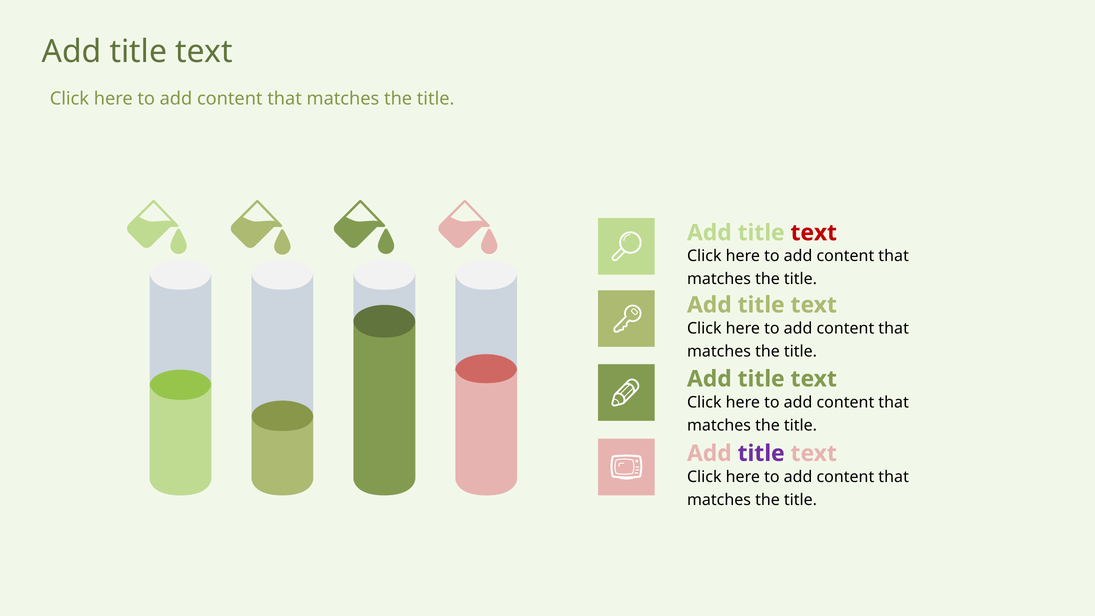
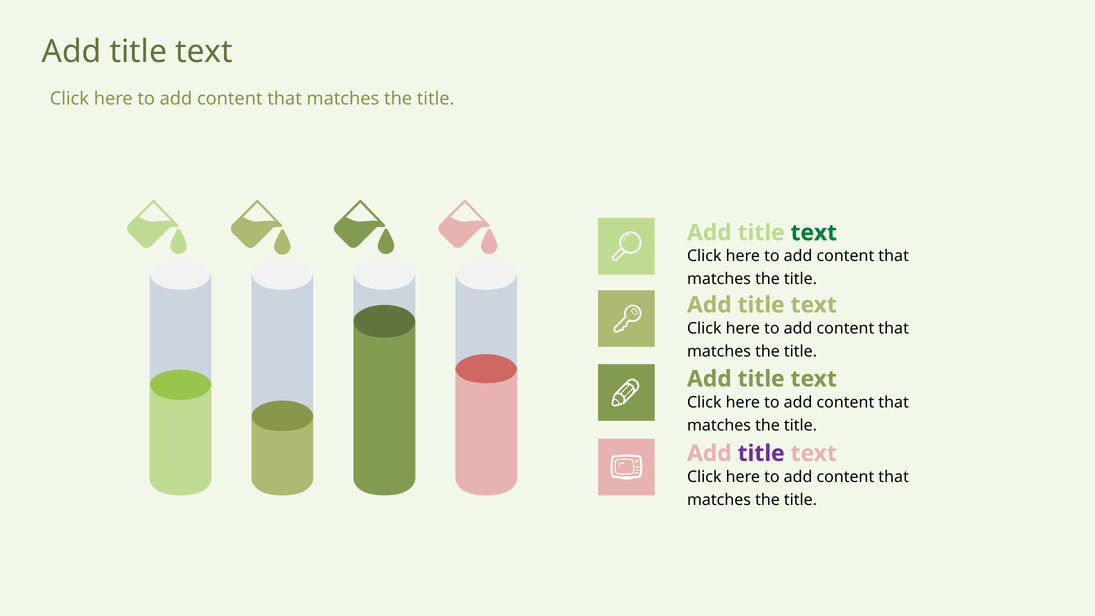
text at (814, 233) colour: red -> green
